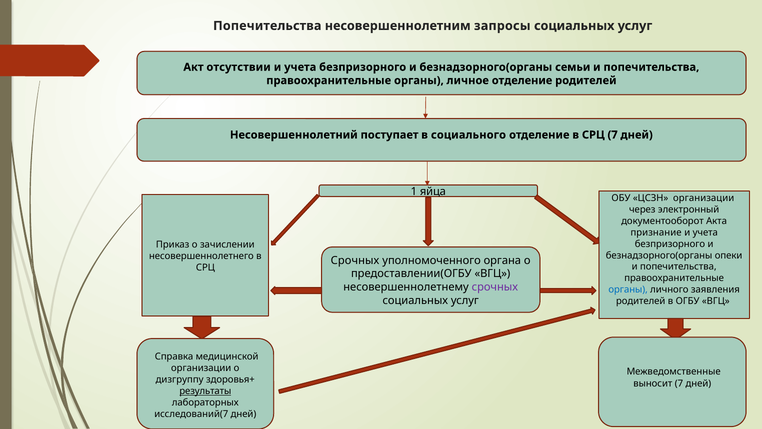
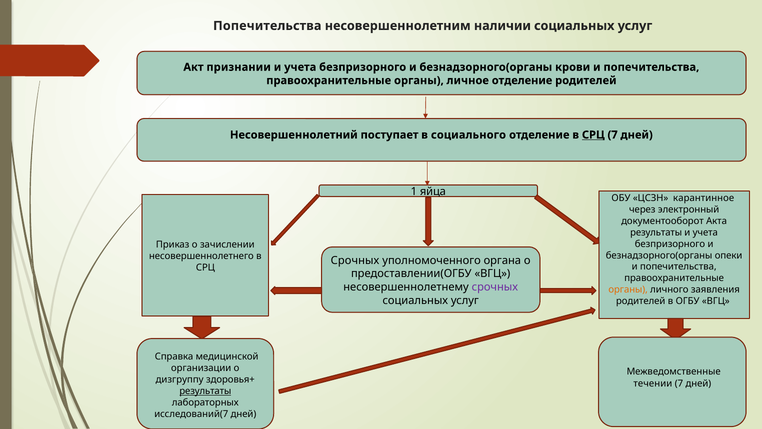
запросы: запросы -> наличии
отсутствии: отсутствии -> признании
семьи: семьи -> крови
СРЦ at (593, 135) underline: none -> present
ЦСЗН организации: организации -> карантинное
признание at (656, 232): признание -> результаты
органы at (628, 289) colour: blue -> orange
выносит: выносит -> течении
